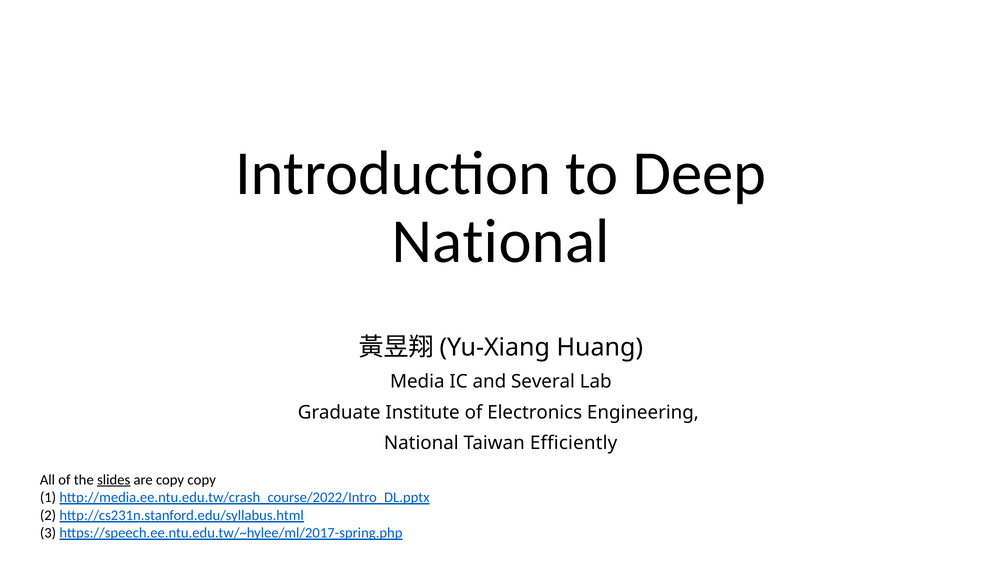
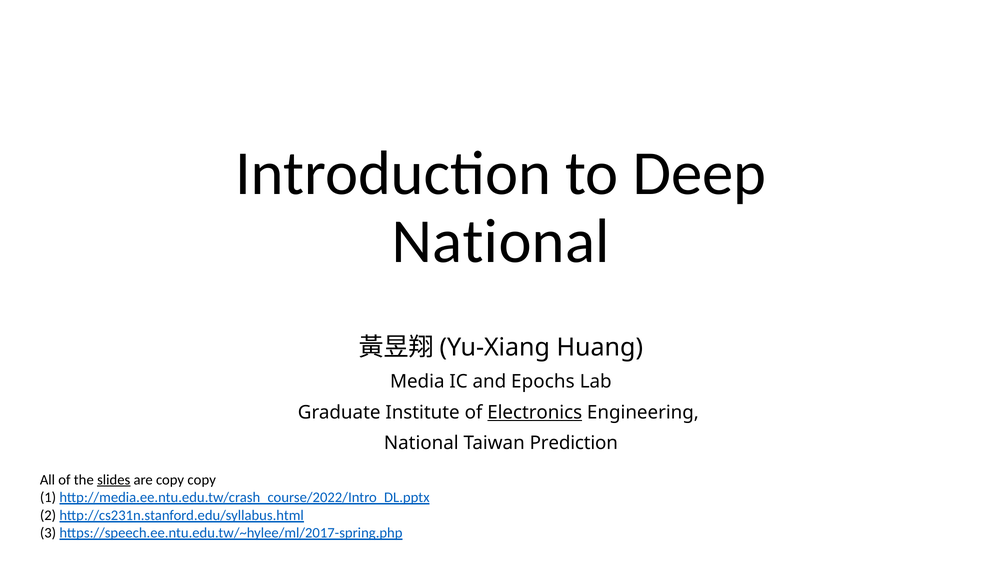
Several: Several -> Epochs
Electronics underline: none -> present
Efficiently: Efficiently -> Prediction
